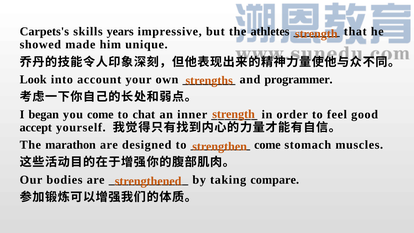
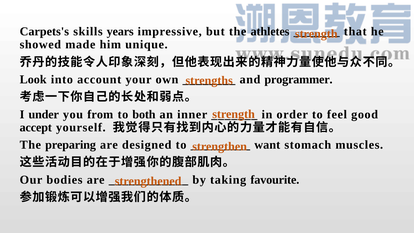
began: began -> under
you come: come -> from
chat: chat -> both
marathon: marathon -> preparing
come at (267, 145): come -> want
compare: compare -> favourite
